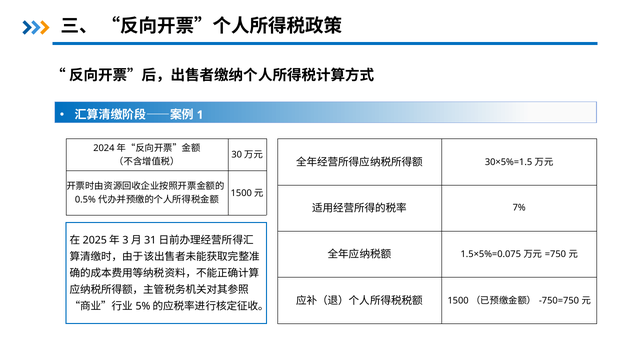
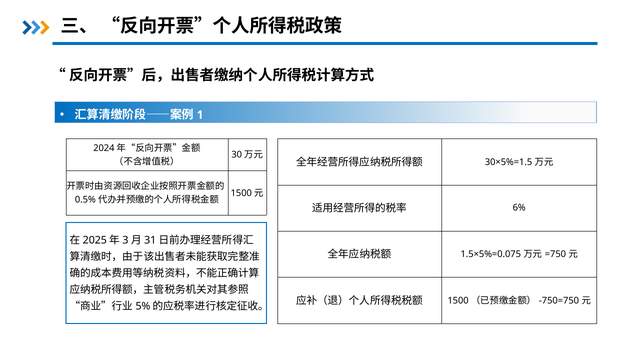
7%: 7% -> 6%
